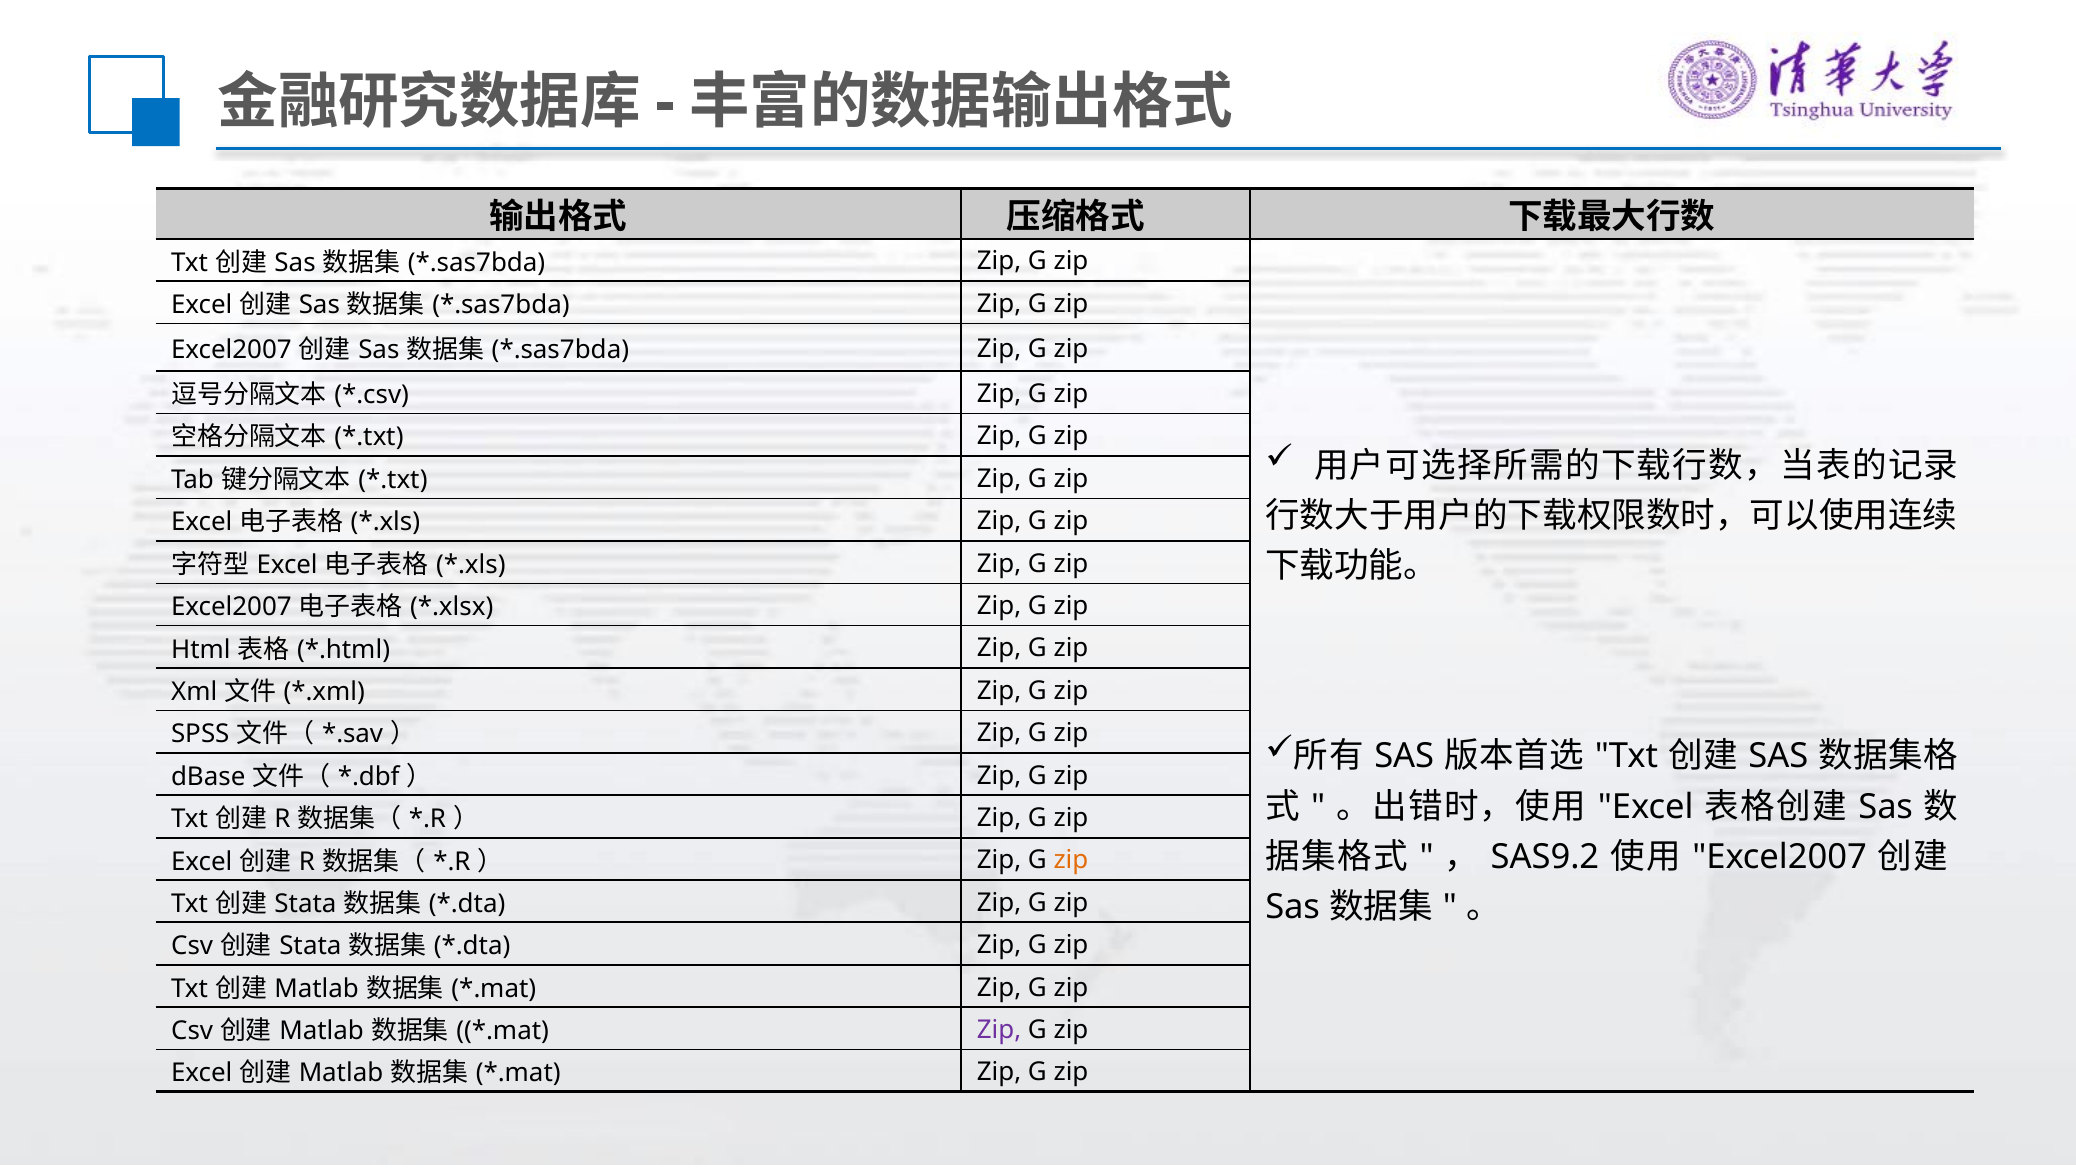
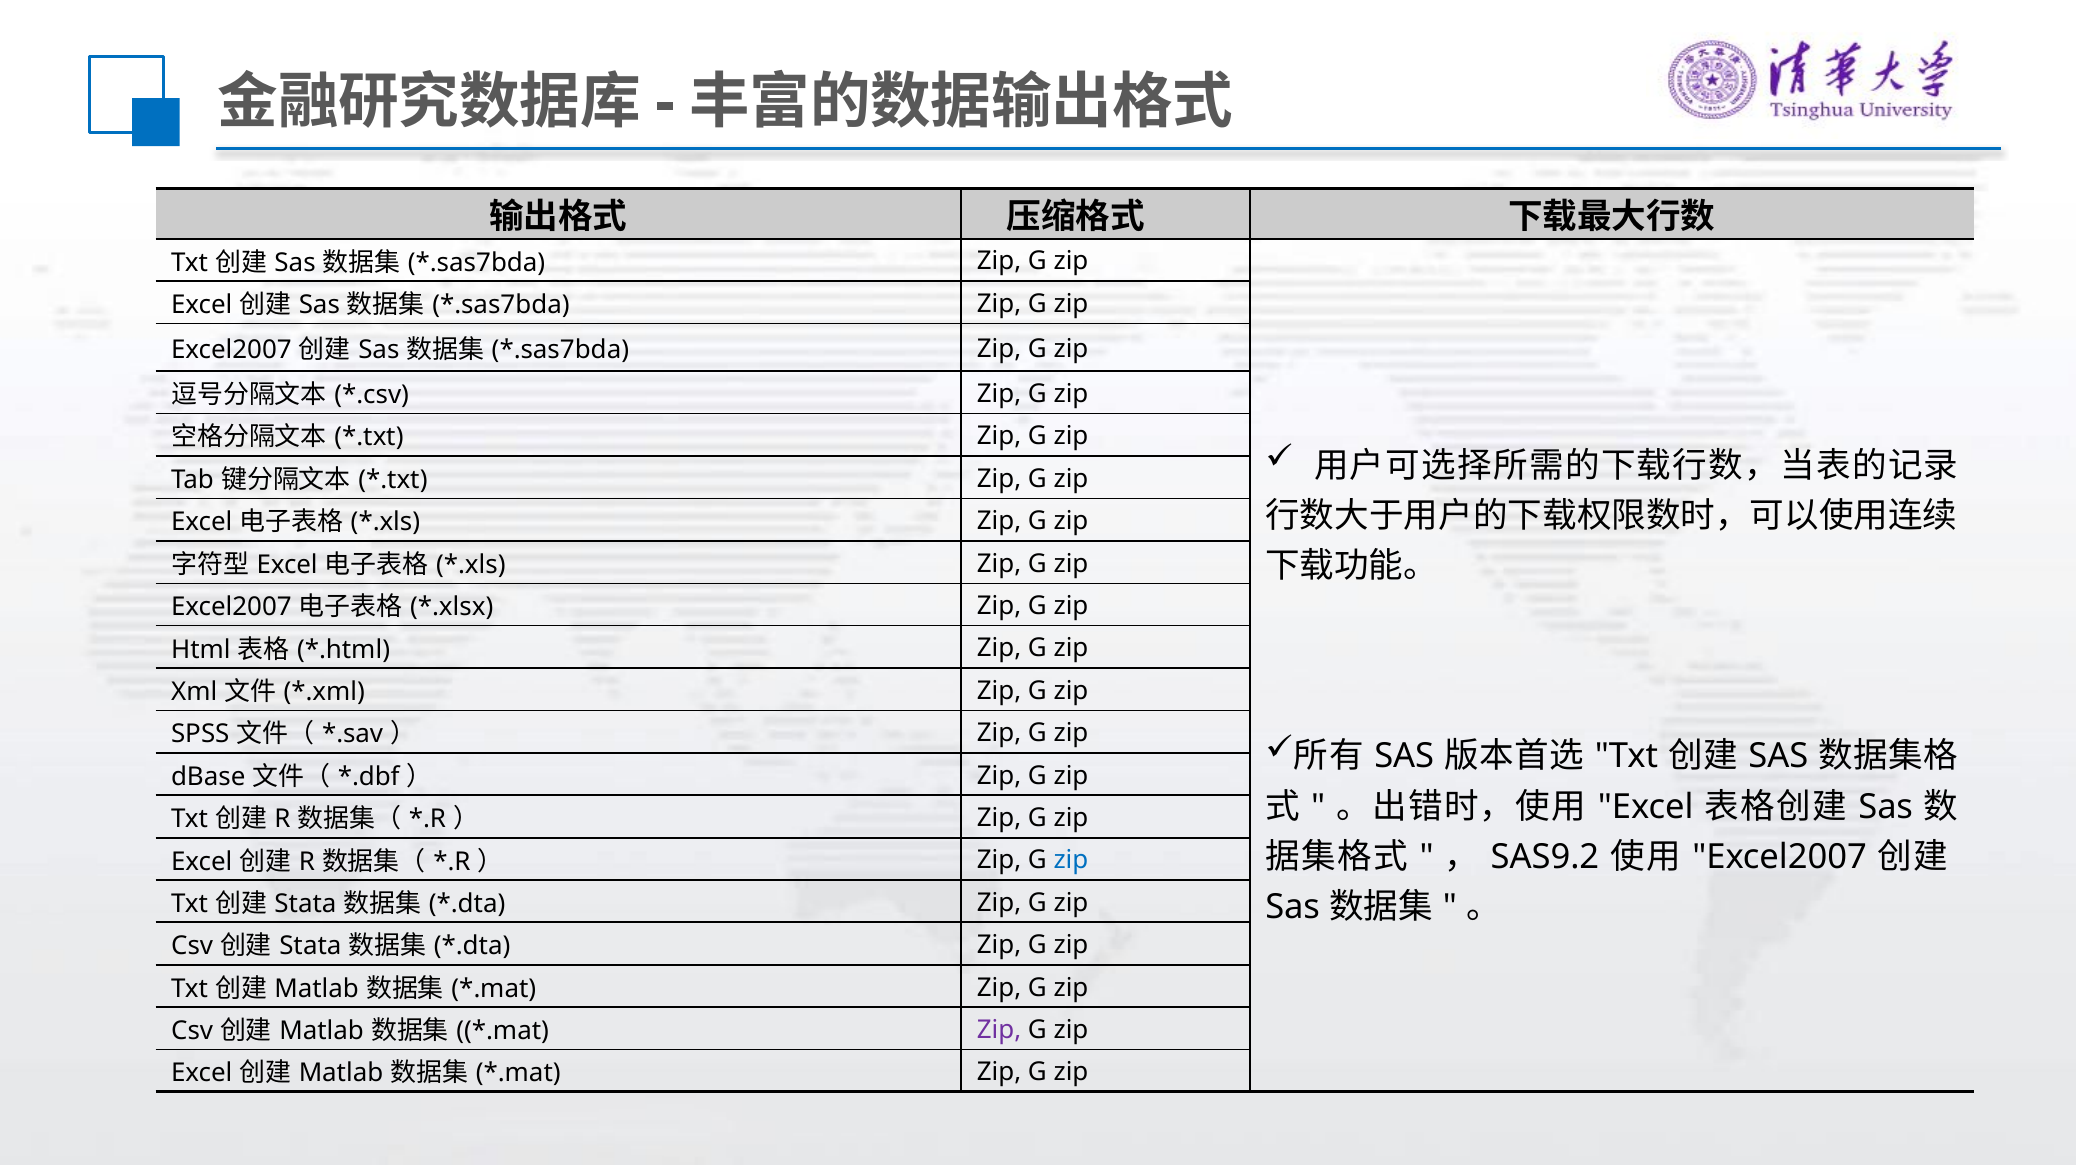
zip at (1071, 860) colour: orange -> blue
